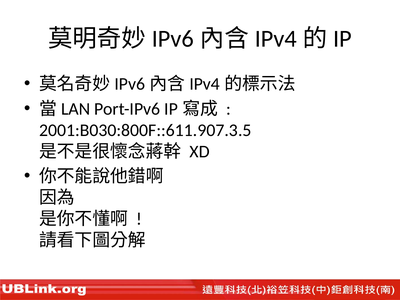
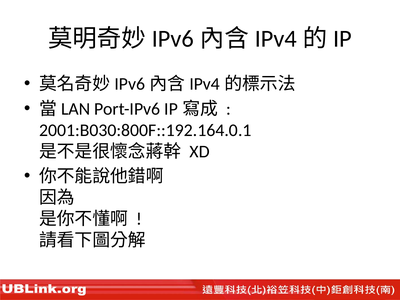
2001:B030:800F::611.907.3.5: 2001:B030:800F::611.907.3.5 -> 2001:B030:800F::192.164.0.1
